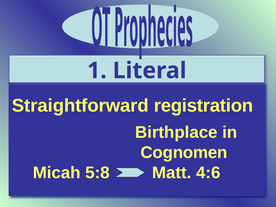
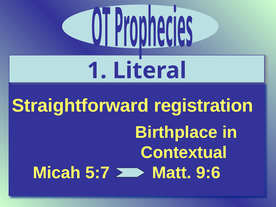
Cognomen: Cognomen -> Contextual
5:8: 5:8 -> 5:7
4:6: 4:6 -> 9:6
